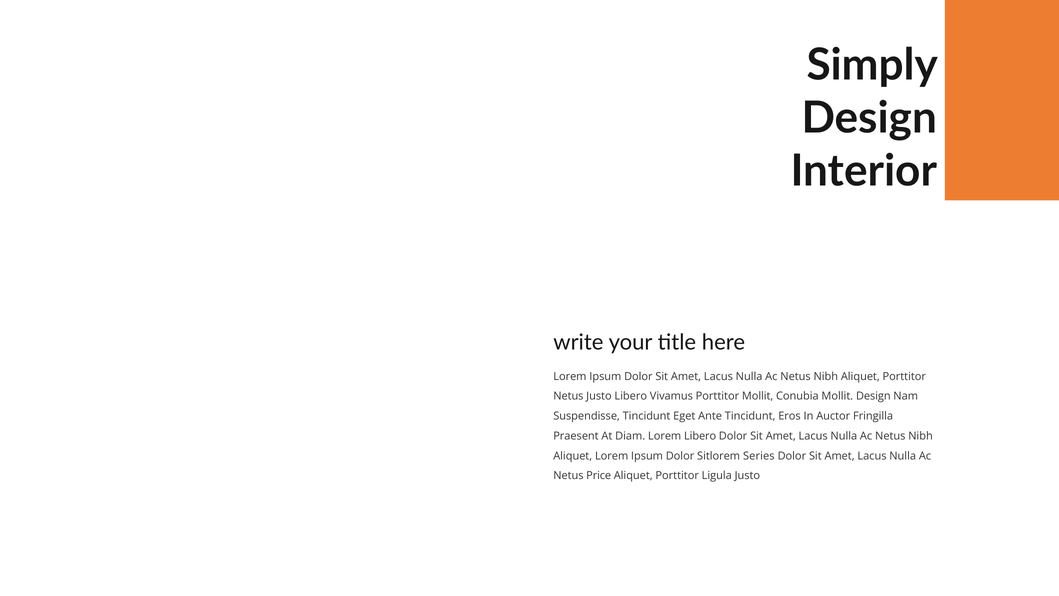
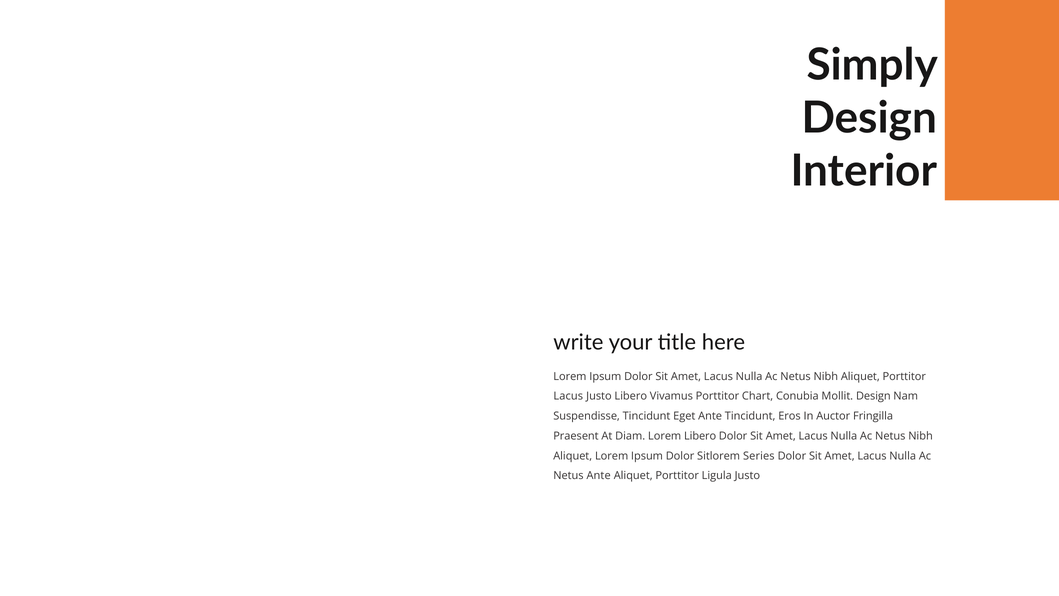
Netus at (568, 396): Netus -> Lacus
Porttitor Mollit: Mollit -> Chart
Netus Price: Price -> Ante
